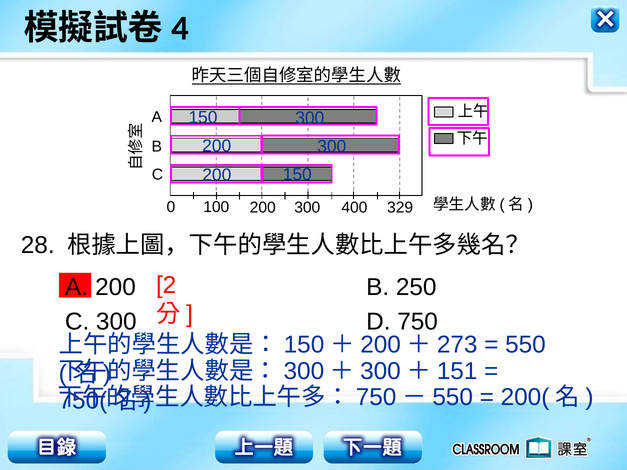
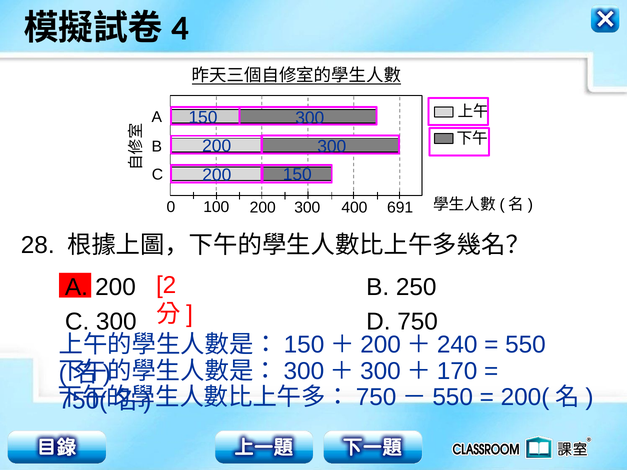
329: 329 -> 691
273: 273 -> 240
151: 151 -> 170
